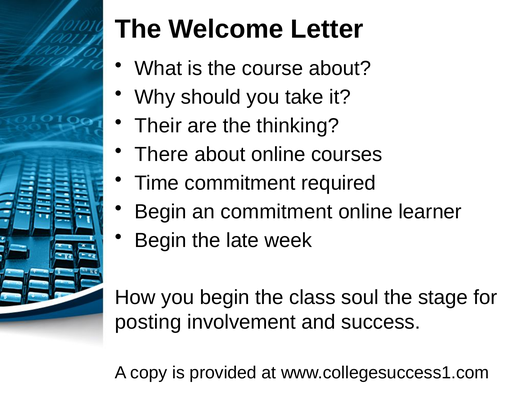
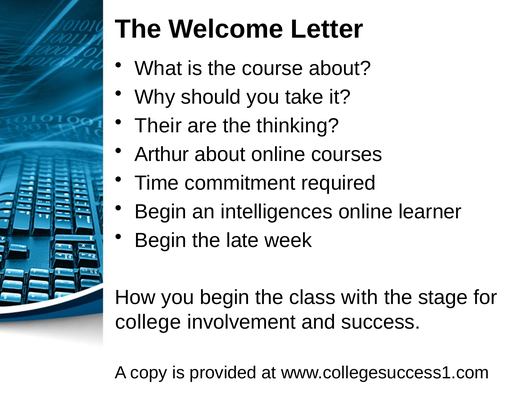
There: There -> Arthur
an commitment: commitment -> intelligences
soul: soul -> with
posting: posting -> college
